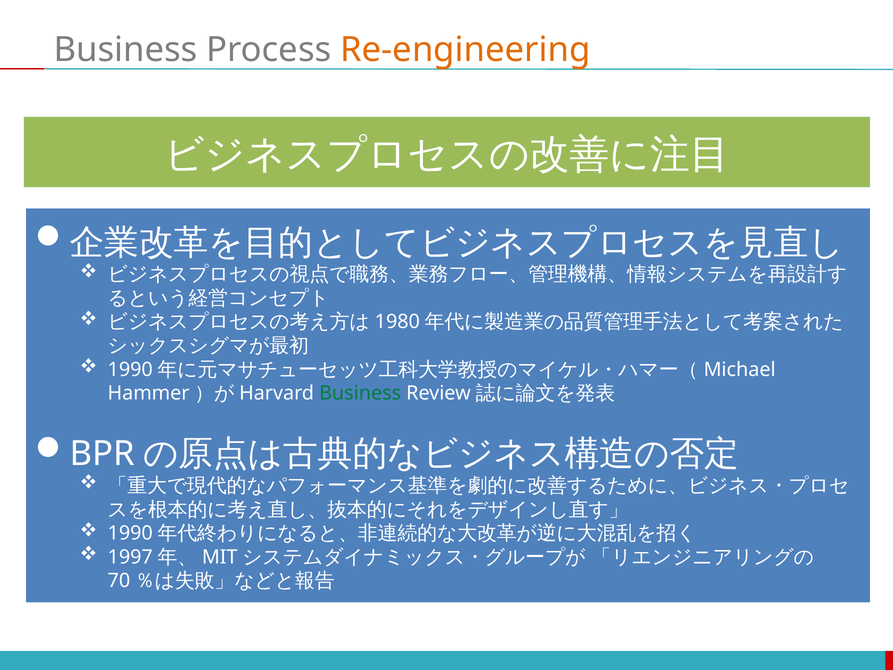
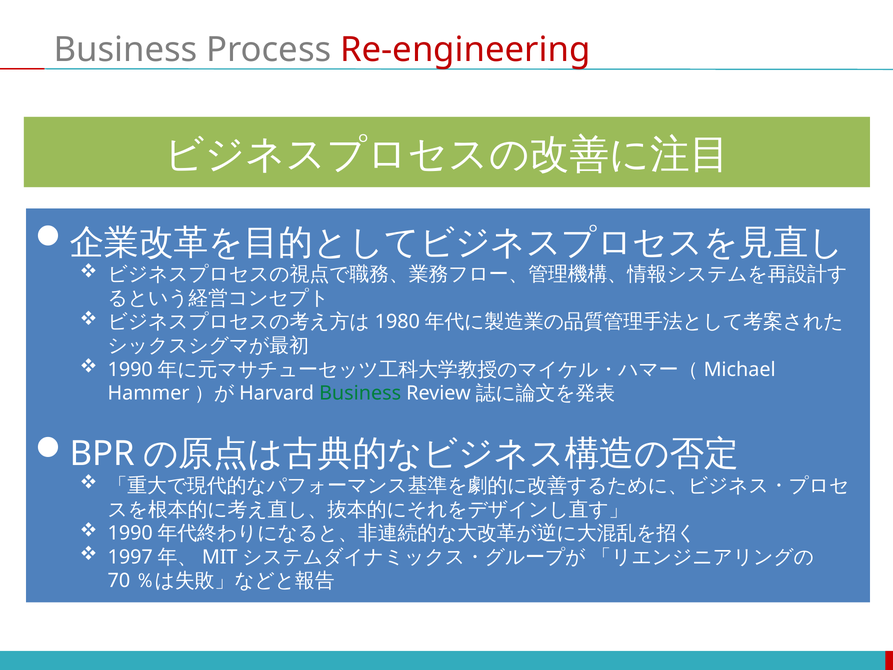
Re-engineering colour: orange -> red
